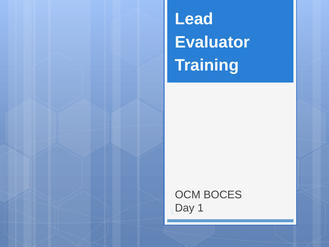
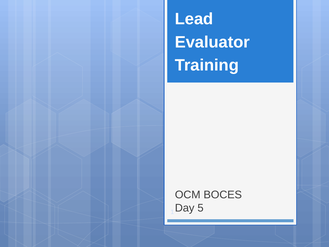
Day 1: 1 -> 5
